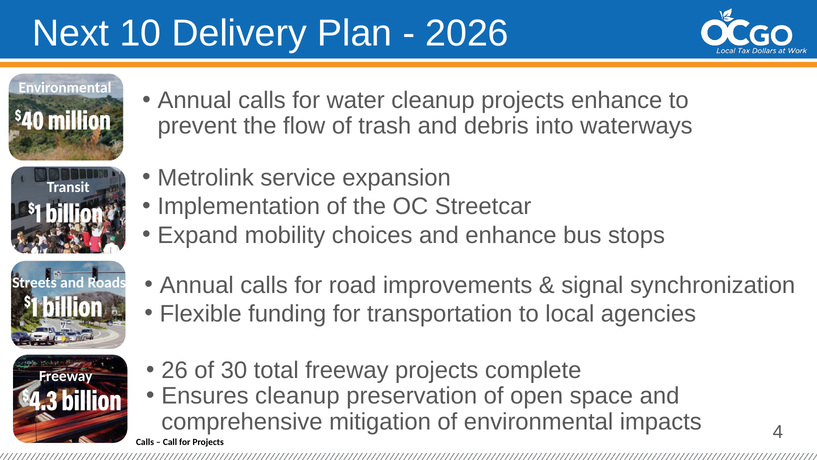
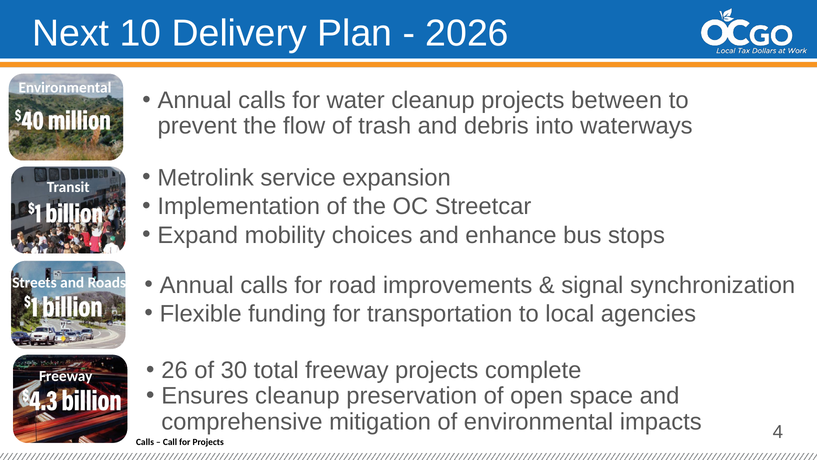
projects enhance: enhance -> between
